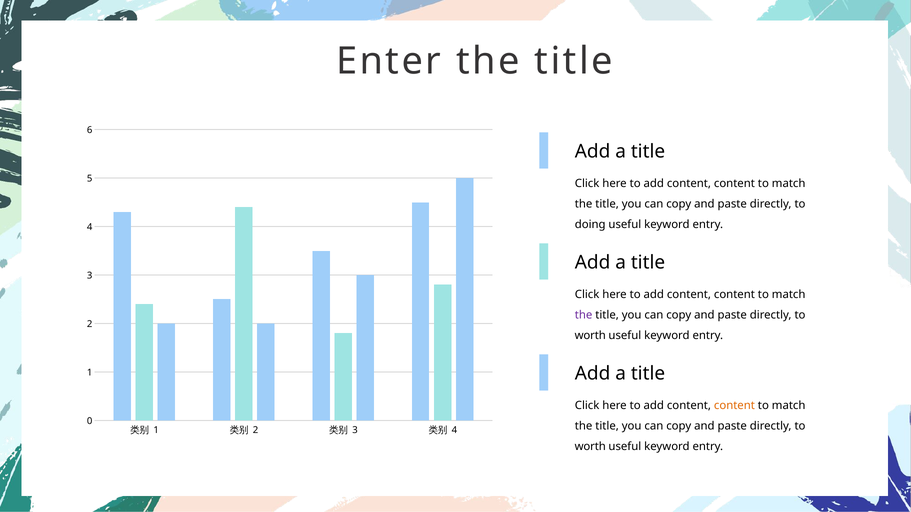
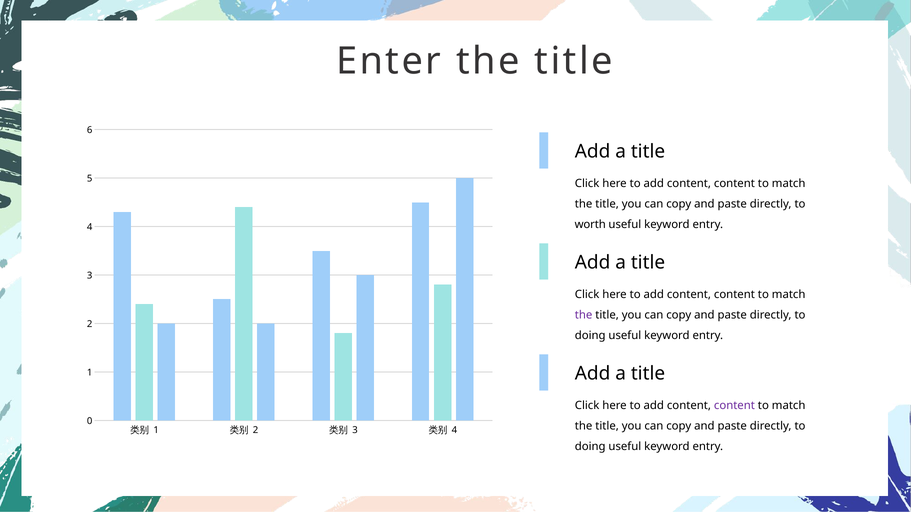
doing: doing -> worth
worth at (590, 336): worth -> doing
content at (734, 406) colour: orange -> purple
worth at (590, 447): worth -> doing
